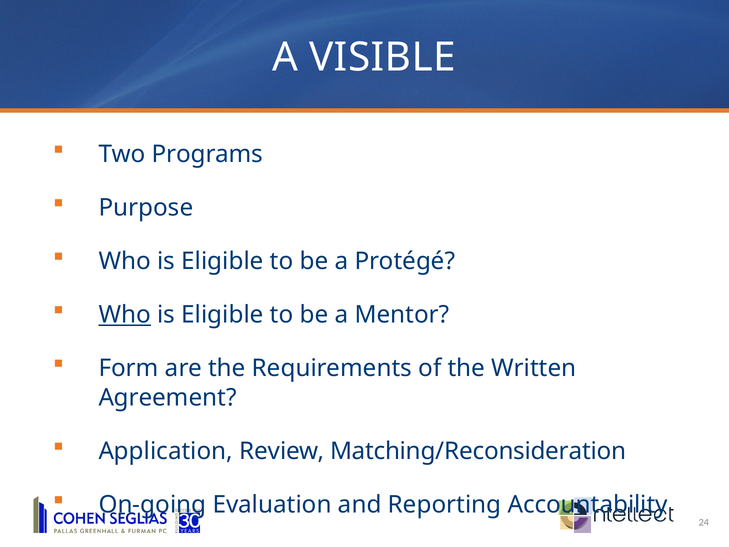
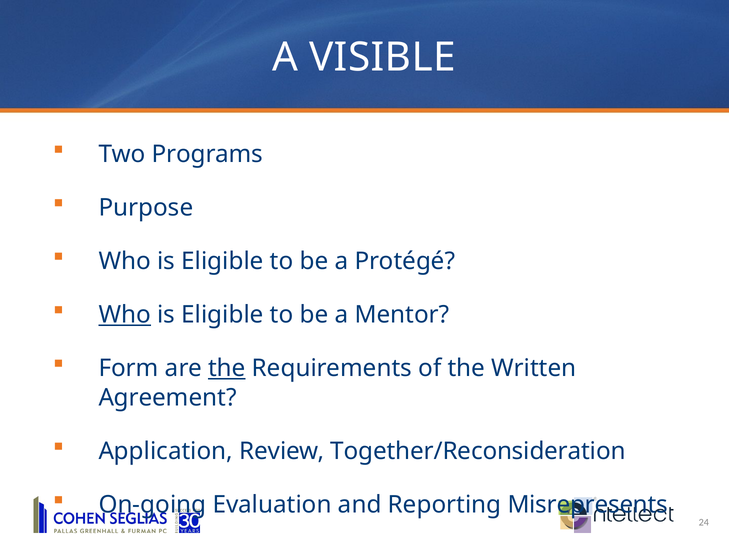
the at (227, 368) underline: none -> present
Matching/Reconsideration: Matching/Reconsideration -> Together/Reconsideration
Accountability: Accountability -> Misrepresents
